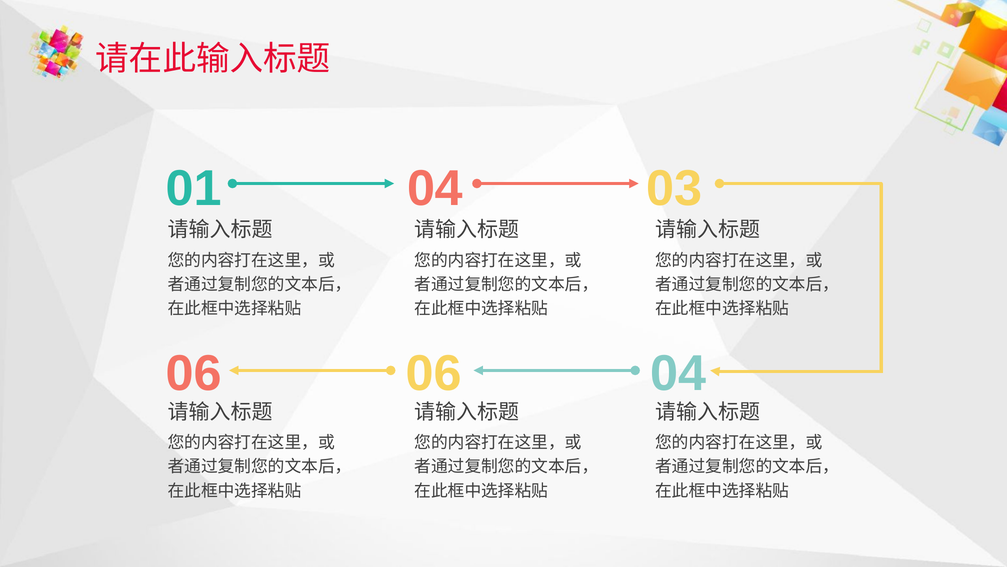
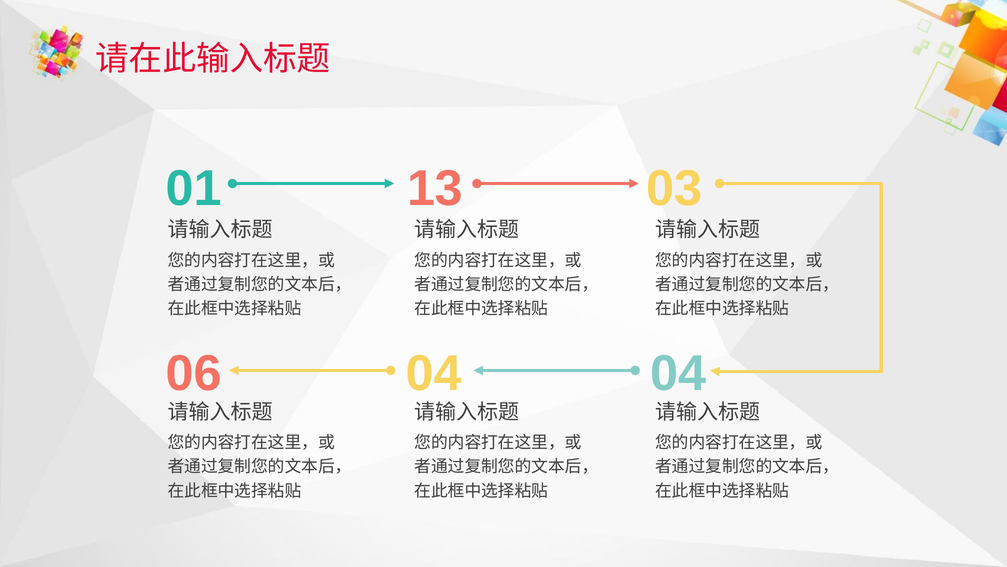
01 04: 04 -> 13
06 06: 06 -> 04
